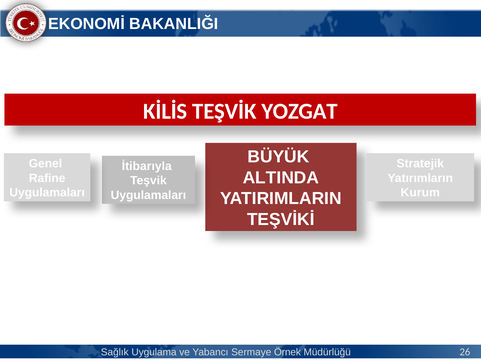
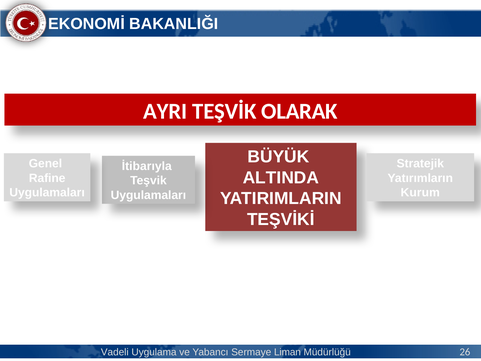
KİLİS: KİLİS -> AYRI
YOZGAT: YOZGAT -> OLARAK
Sağlık: Sağlık -> Vadeli
Örnek: Örnek -> Liman
